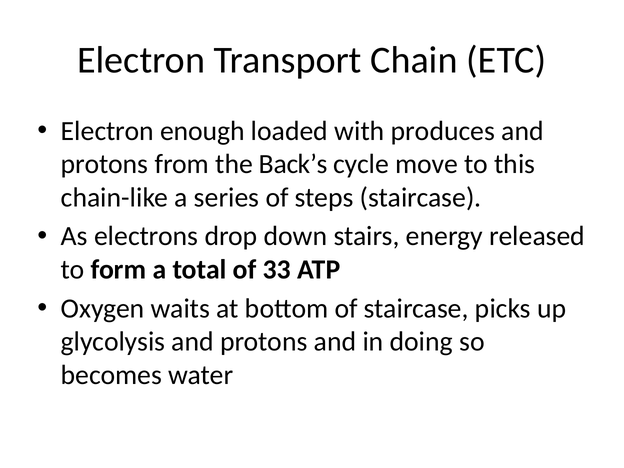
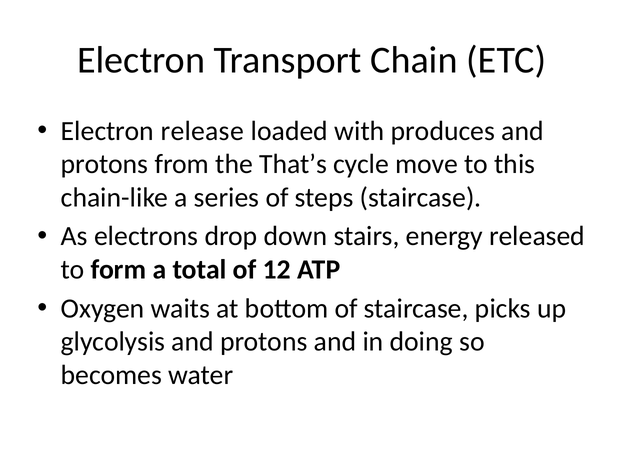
enough: enough -> release
Back’s: Back’s -> That’s
33: 33 -> 12
